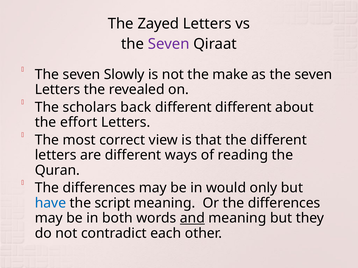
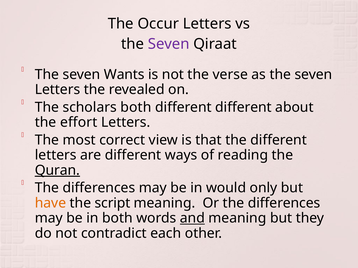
Zayed: Zayed -> Occur
Slowly: Slowly -> Wants
make: make -> verse
scholars back: back -> both
Quran underline: none -> present
have colour: blue -> orange
